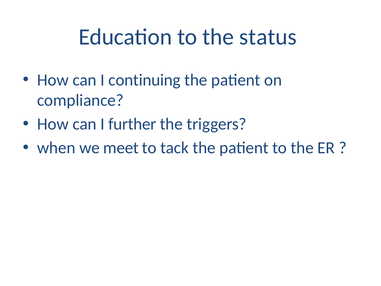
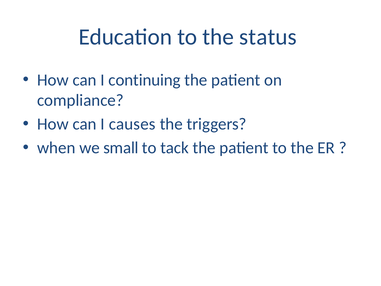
further: further -> causes
meet: meet -> small
